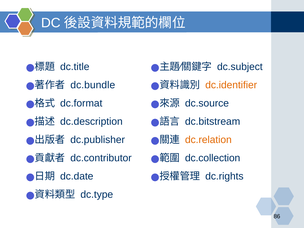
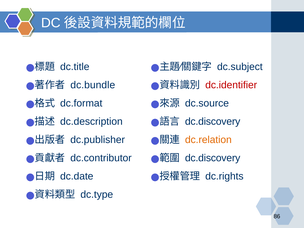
dc.identifier colour: orange -> red
dc.bitstream at (213, 122): dc.bitstream -> dc.discovery
dc.collection at (213, 158): dc.collection -> dc.discovery
